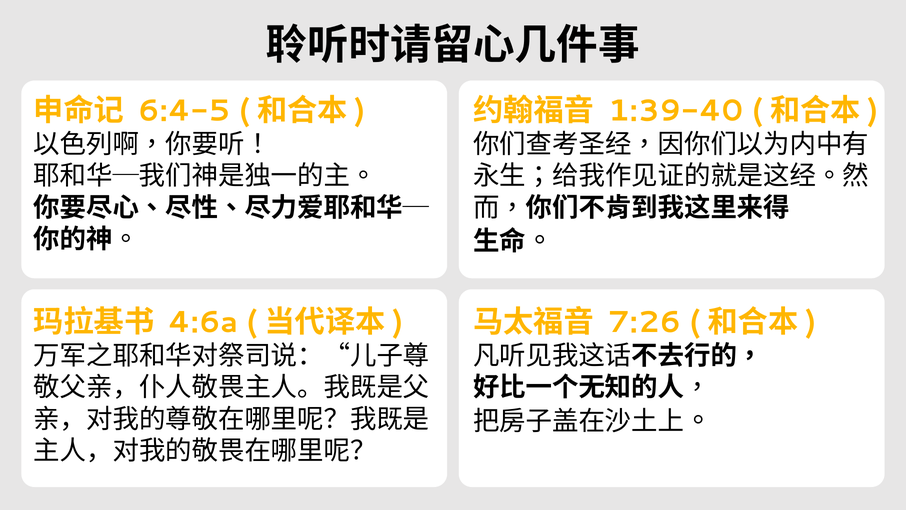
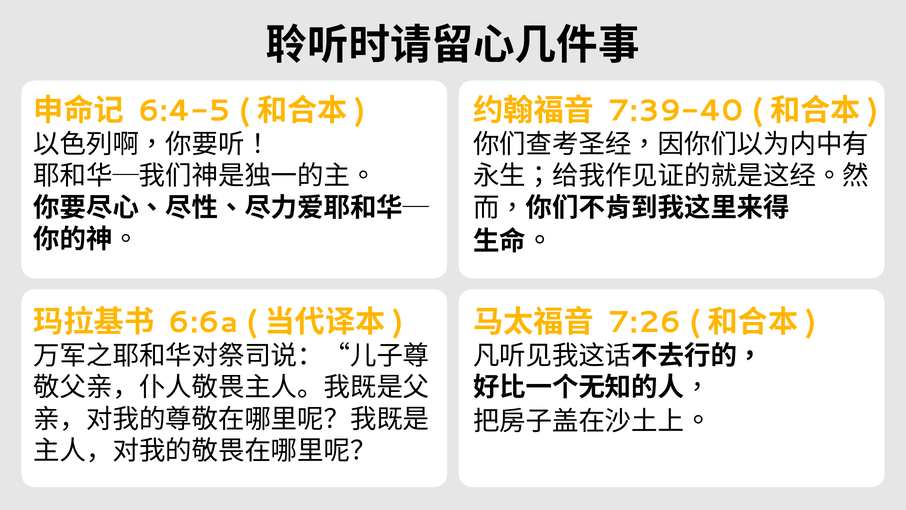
1:39-40: 1:39-40 -> 7:39-40
4:6a: 4:6a -> 6:6a
